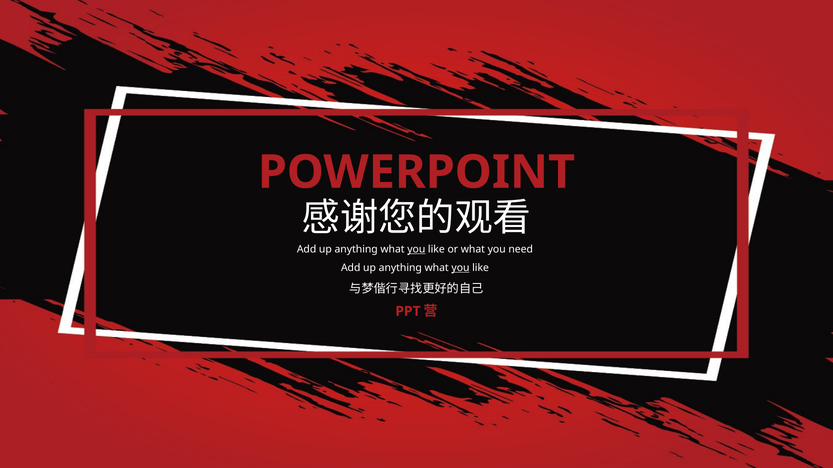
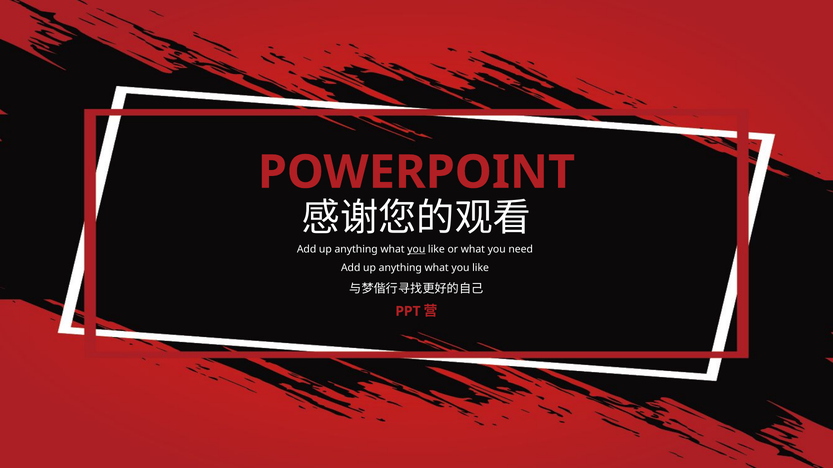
you at (460, 268) underline: present -> none
